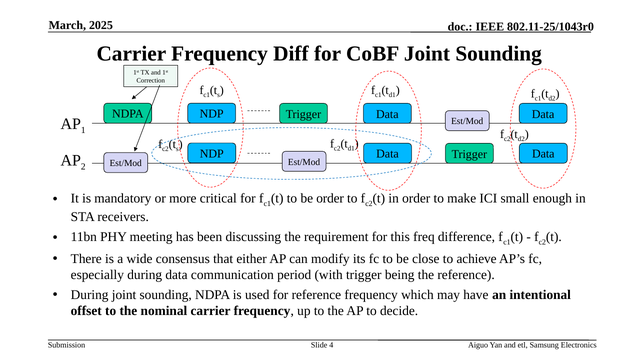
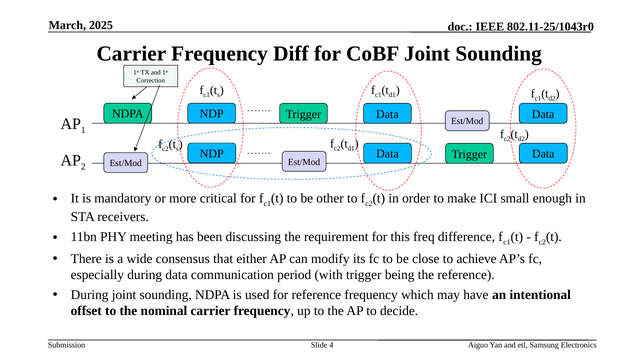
be order: order -> other
